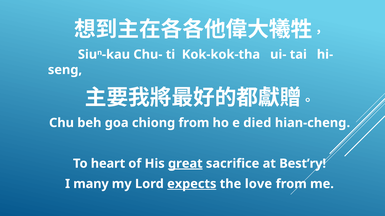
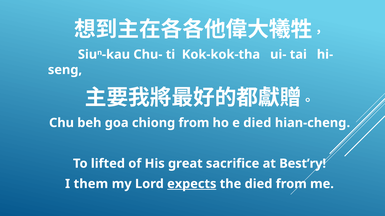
heart: heart -> lifted
great underline: present -> none
many: many -> them
the love: love -> died
